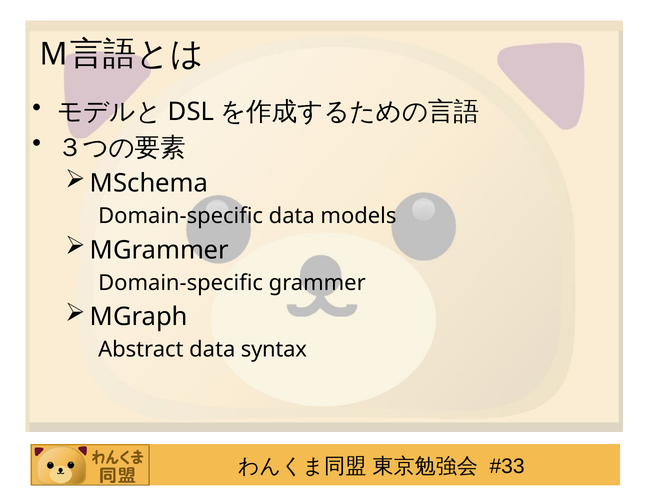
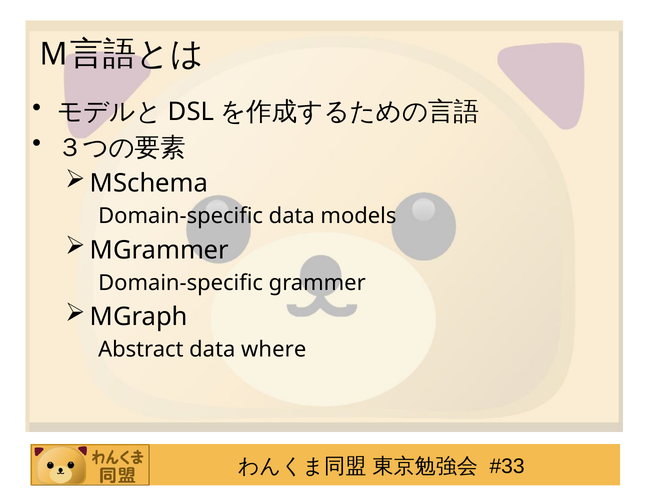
syntax: syntax -> where
